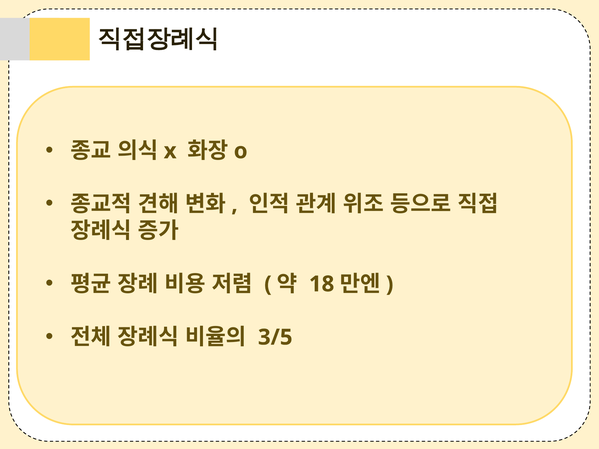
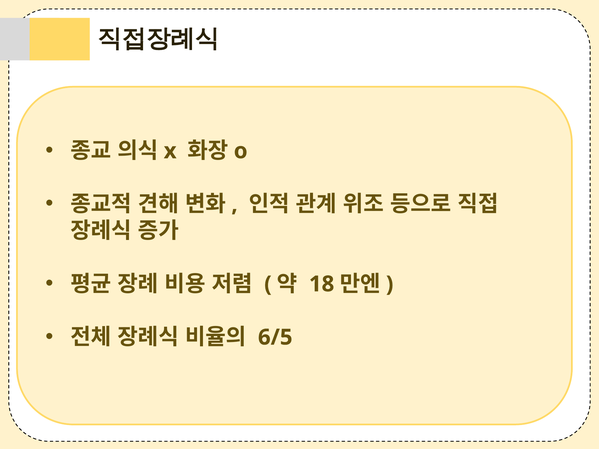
3/5: 3/5 -> 6/5
